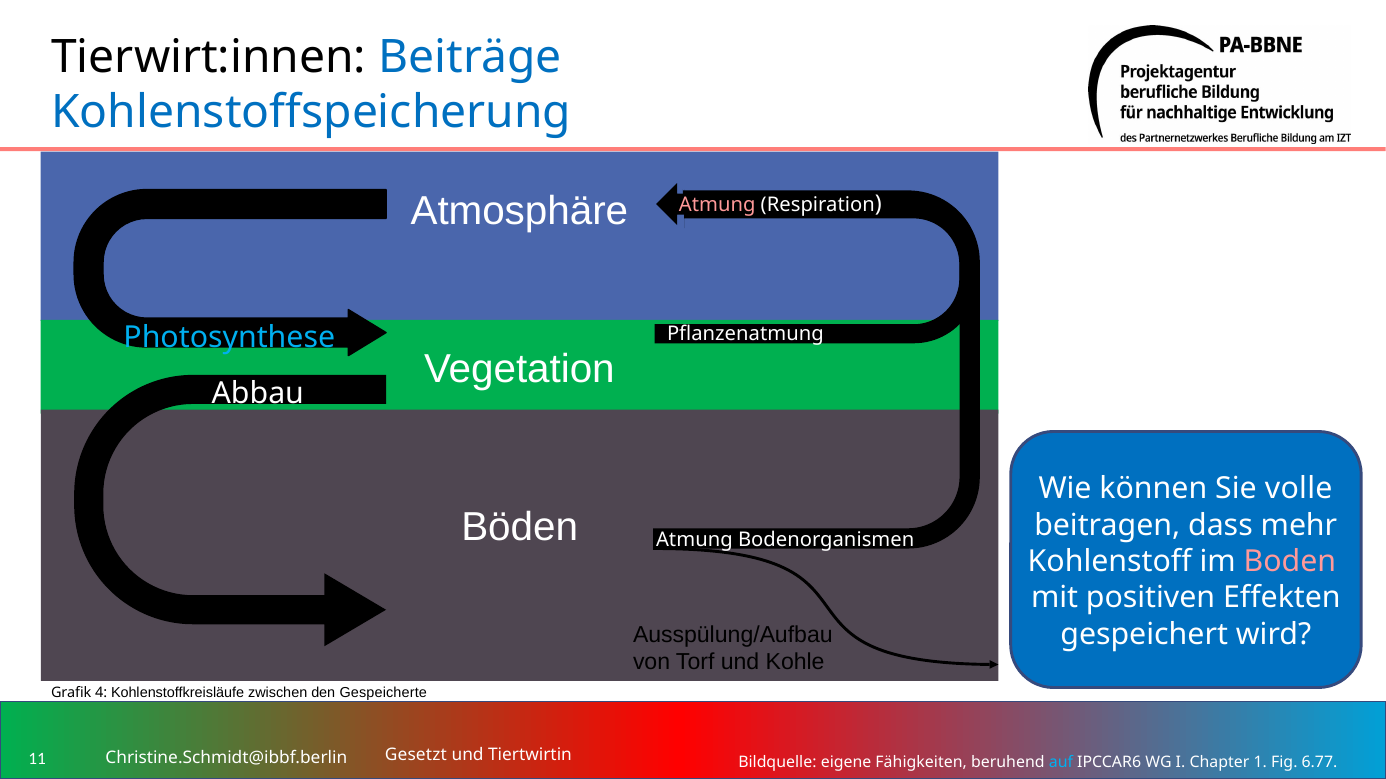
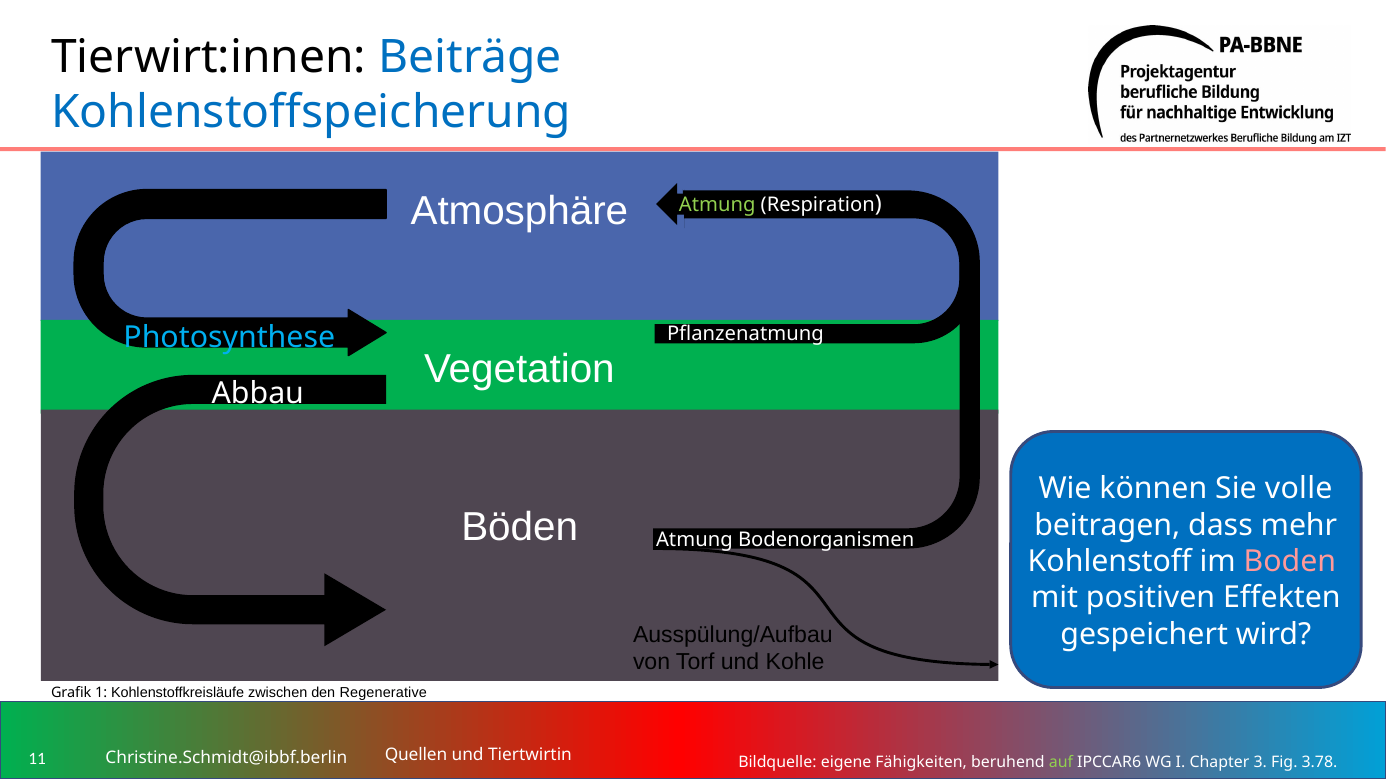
Atmung at (717, 205) colour: pink -> light green
4: 4 -> 1
Gespeicherte: Gespeicherte -> Regenerative
Gesetzt: Gesetzt -> Quellen
auf colour: light blue -> light green
1: 1 -> 3
6.77: 6.77 -> 3.78
